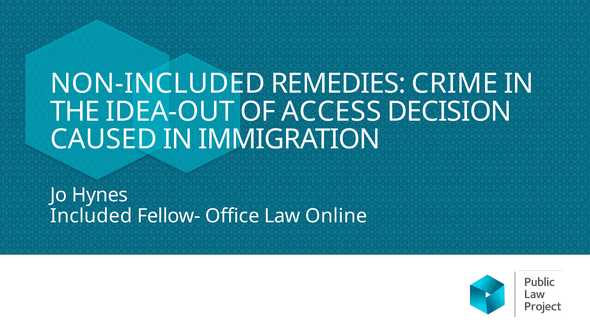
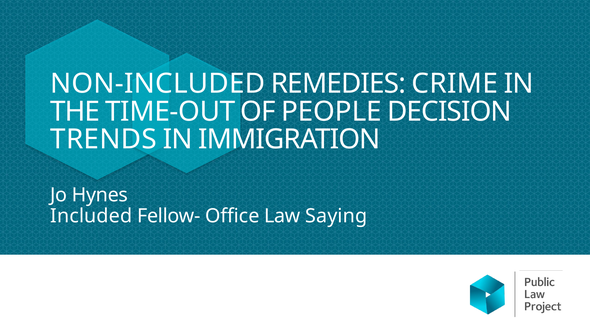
IDEA-OUT: IDEA-OUT -> TIME-OUT
ACCESS: ACCESS -> PEOPLE
CAUSED: CAUSED -> TRENDS
Online: Online -> Saying
